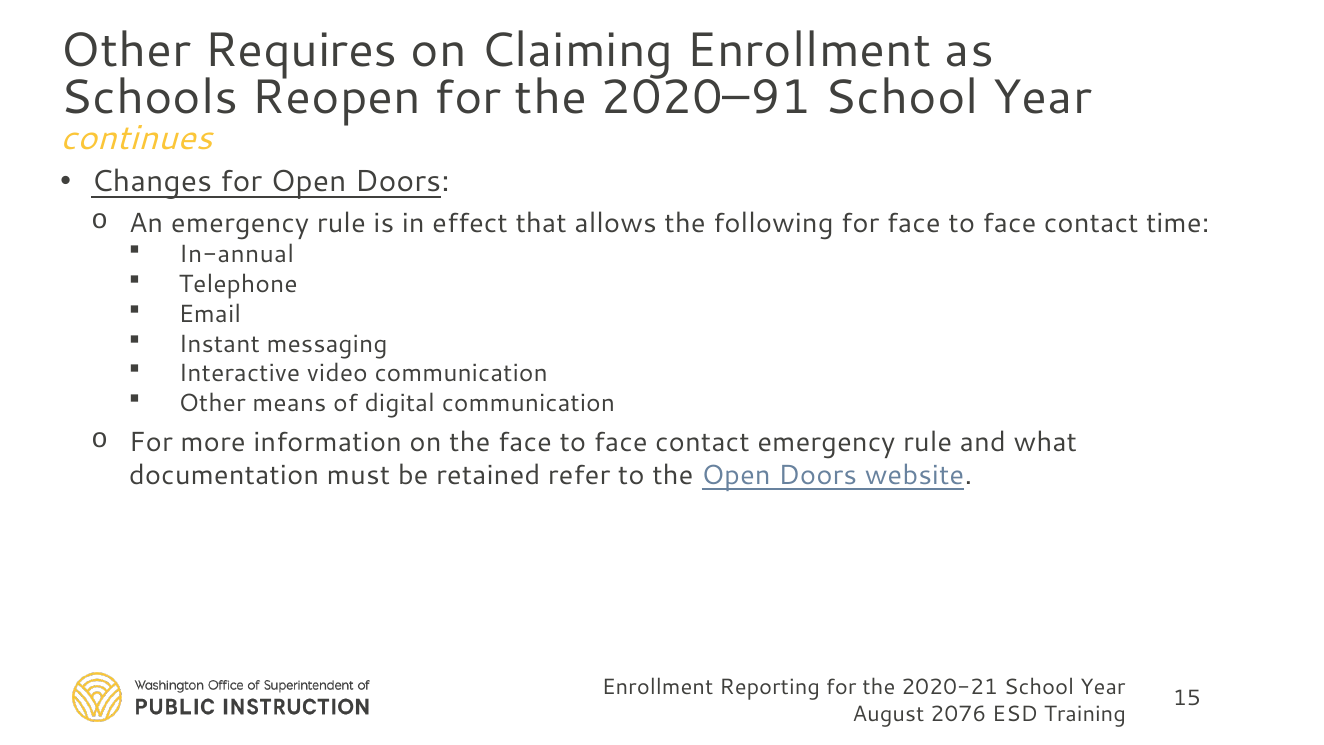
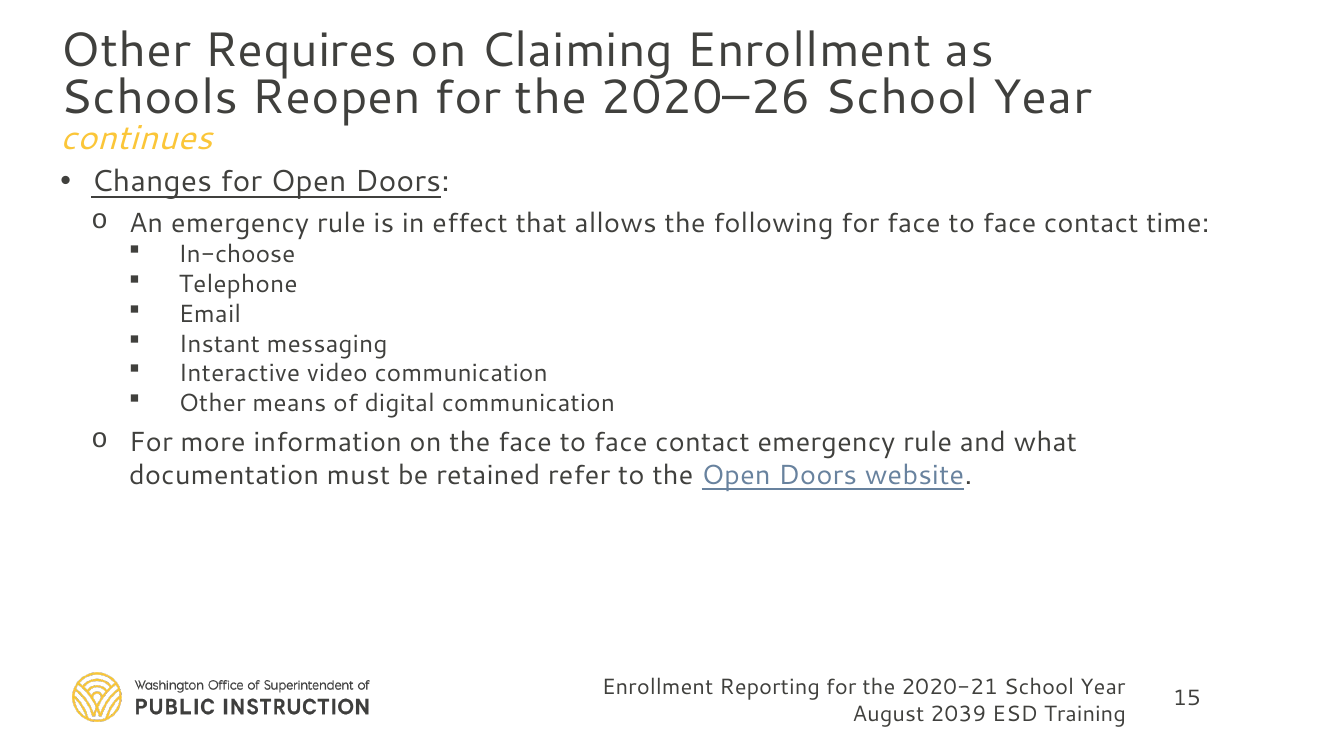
2020–91: 2020–91 -> 2020–26
In-annual: In-annual -> In-choose
2076: 2076 -> 2039
